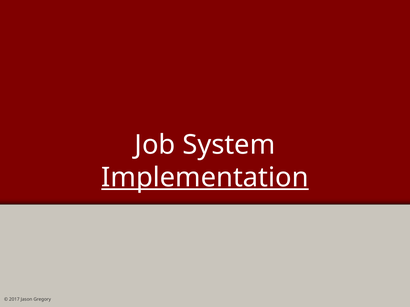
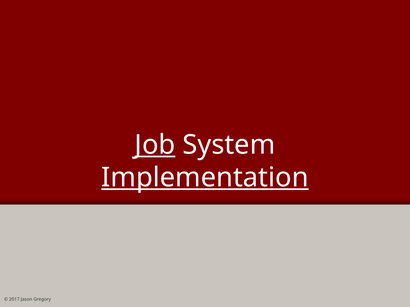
Job underline: none -> present
